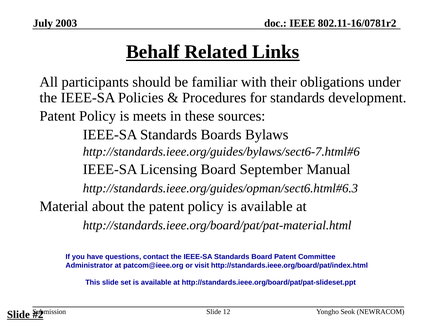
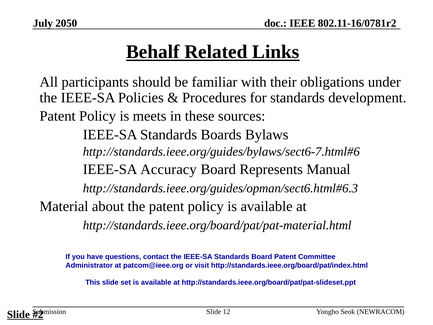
2003: 2003 -> 2050
Licensing: Licensing -> Accuracy
September: September -> Represents
